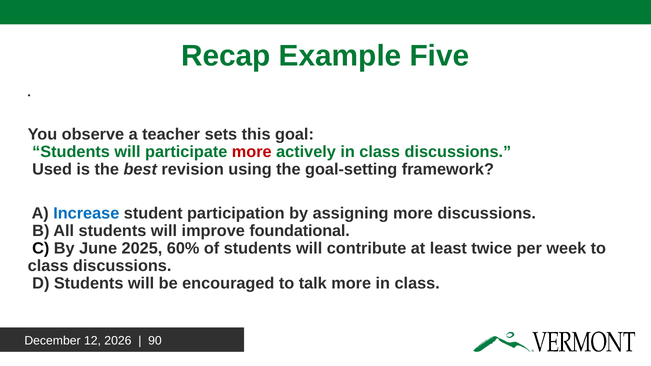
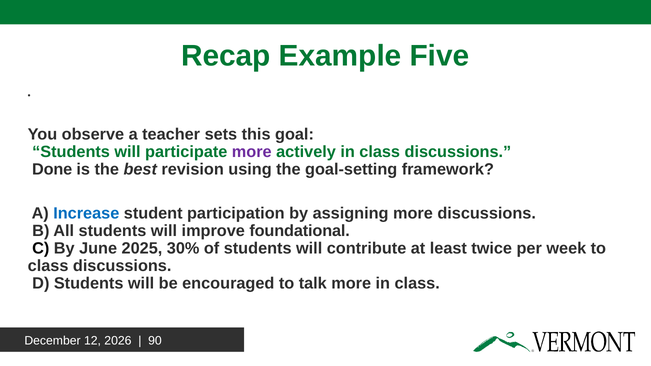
more at (252, 152) colour: red -> purple
Used: Used -> Done
60%: 60% -> 30%
